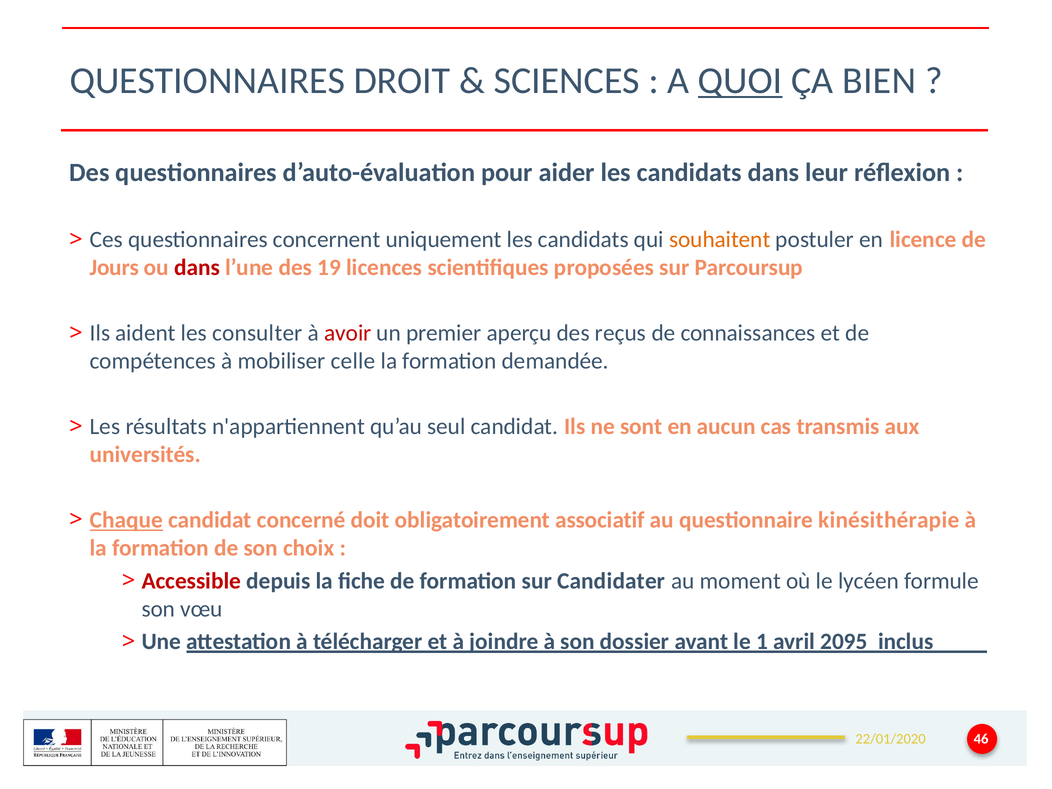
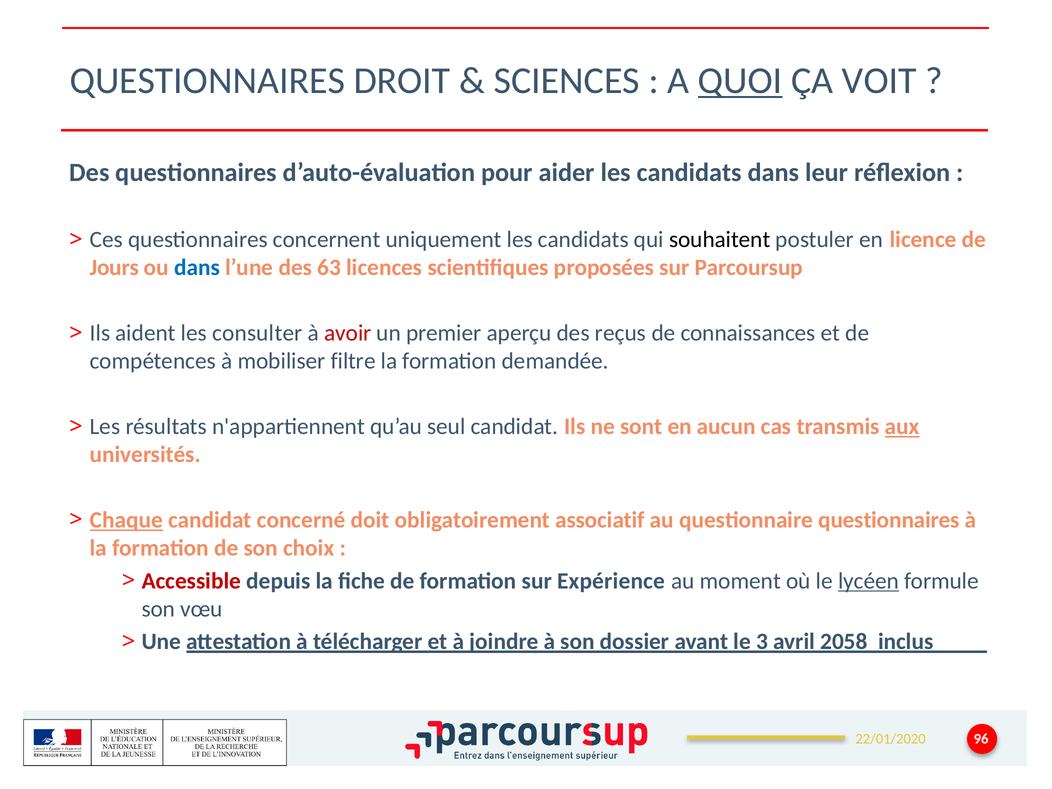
BIEN: BIEN -> VOIT
souhaitent colour: orange -> black
dans at (197, 268) colour: red -> blue
19: 19 -> 63
celle: celle -> filtre
aux underline: none -> present
questionnaire kinésithérapie: kinésithérapie -> questionnaires
Candidater: Candidater -> Expérience
lycéen underline: none -> present
1: 1 -> 3
2095: 2095 -> 2058
46: 46 -> 96
